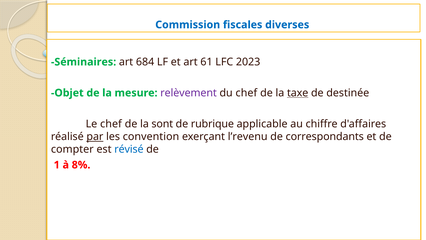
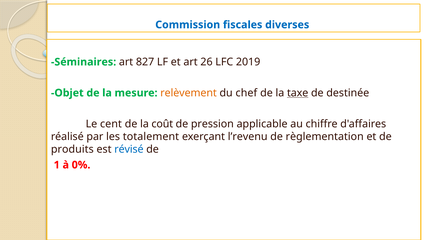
684: 684 -> 827
61: 61 -> 26
2023: 2023 -> 2019
relèvement colour: purple -> orange
Le chef: chef -> cent
sont: sont -> coût
rubrique: rubrique -> pression
par underline: present -> none
convention: convention -> totalement
correspondants: correspondants -> règlementation
compter: compter -> produits
8%: 8% -> 0%
